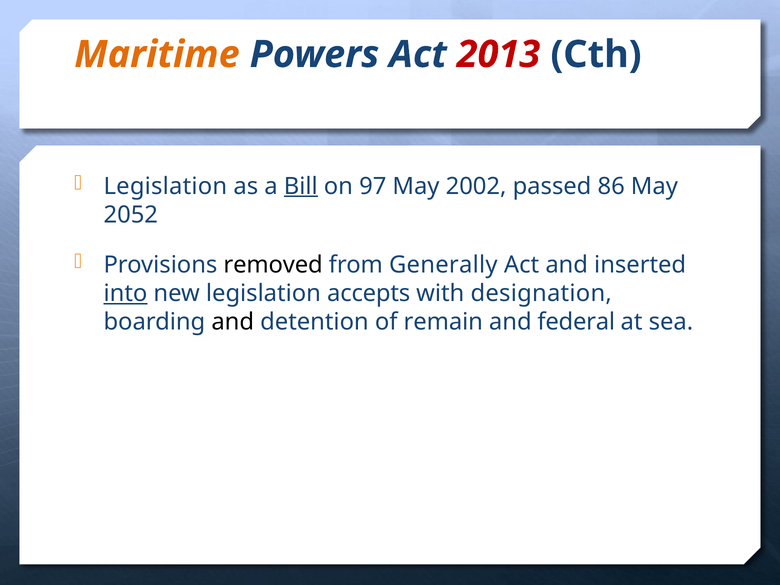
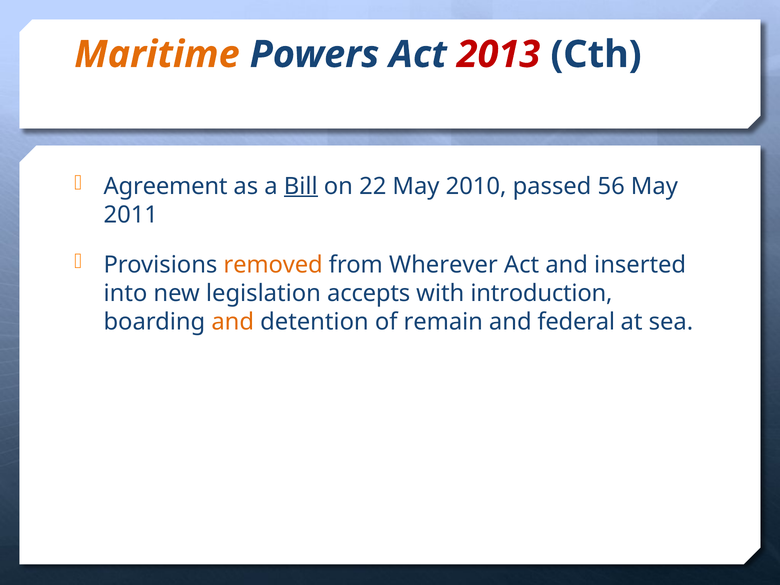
Legislation at (165, 186): Legislation -> Agreement
97: 97 -> 22
2002: 2002 -> 2010
86: 86 -> 56
2052: 2052 -> 2011
removed colour: black -> orange
Generally: Generally -> Wherever
into underline: present -> none
designation: designation -> introduction
and at (233, 322) colour: black -> orange
